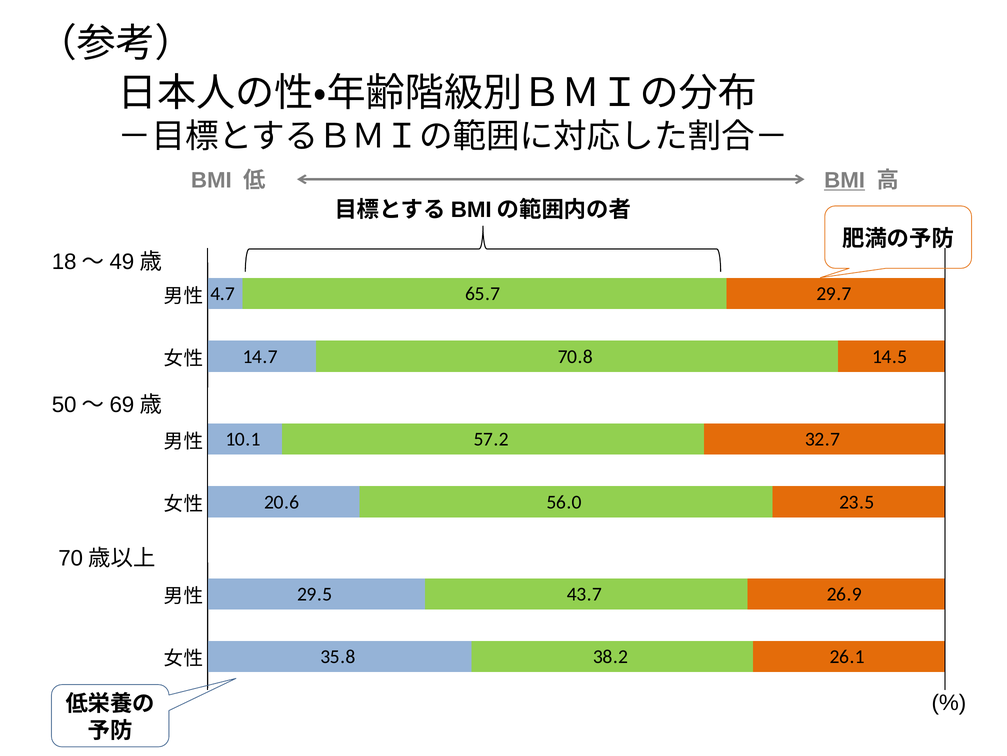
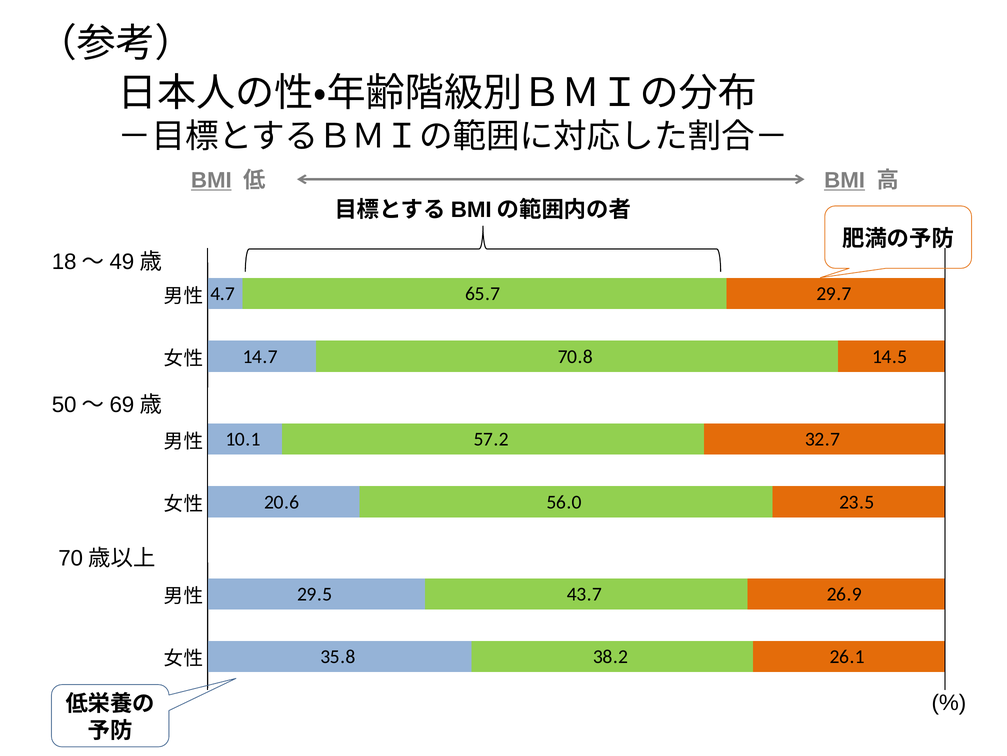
BMI at (211, 180) underline: none -> present
